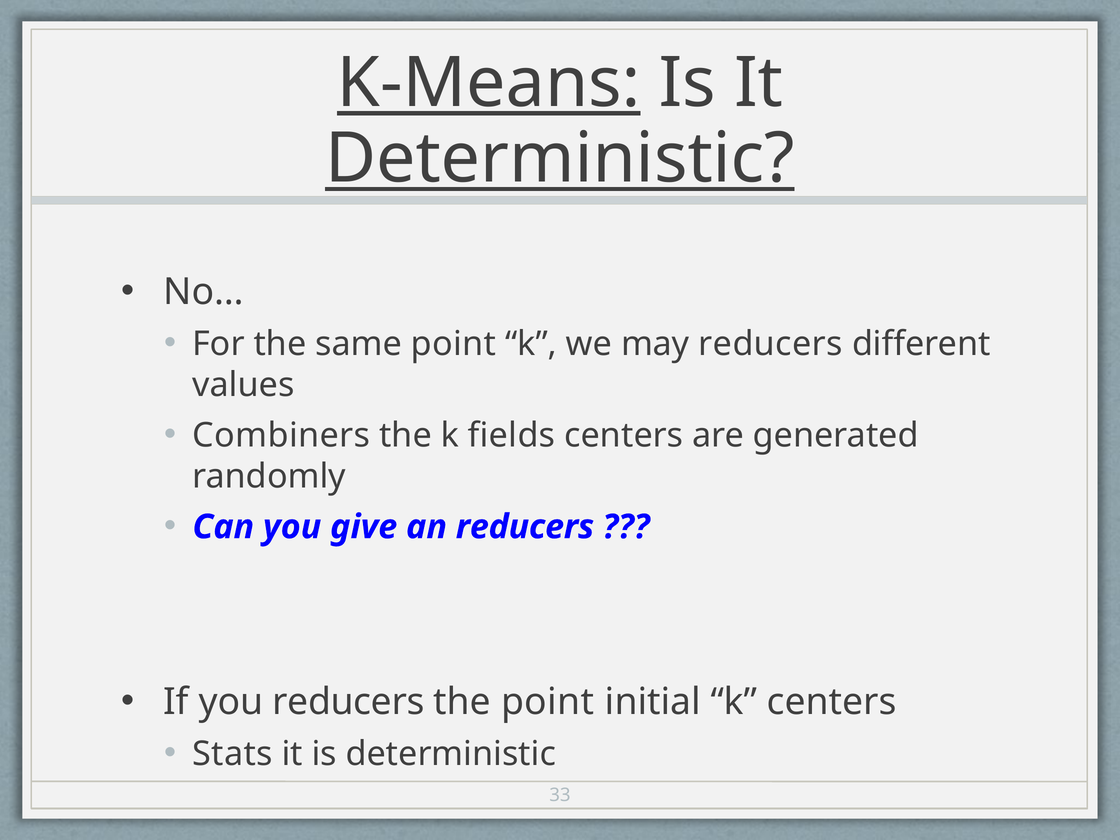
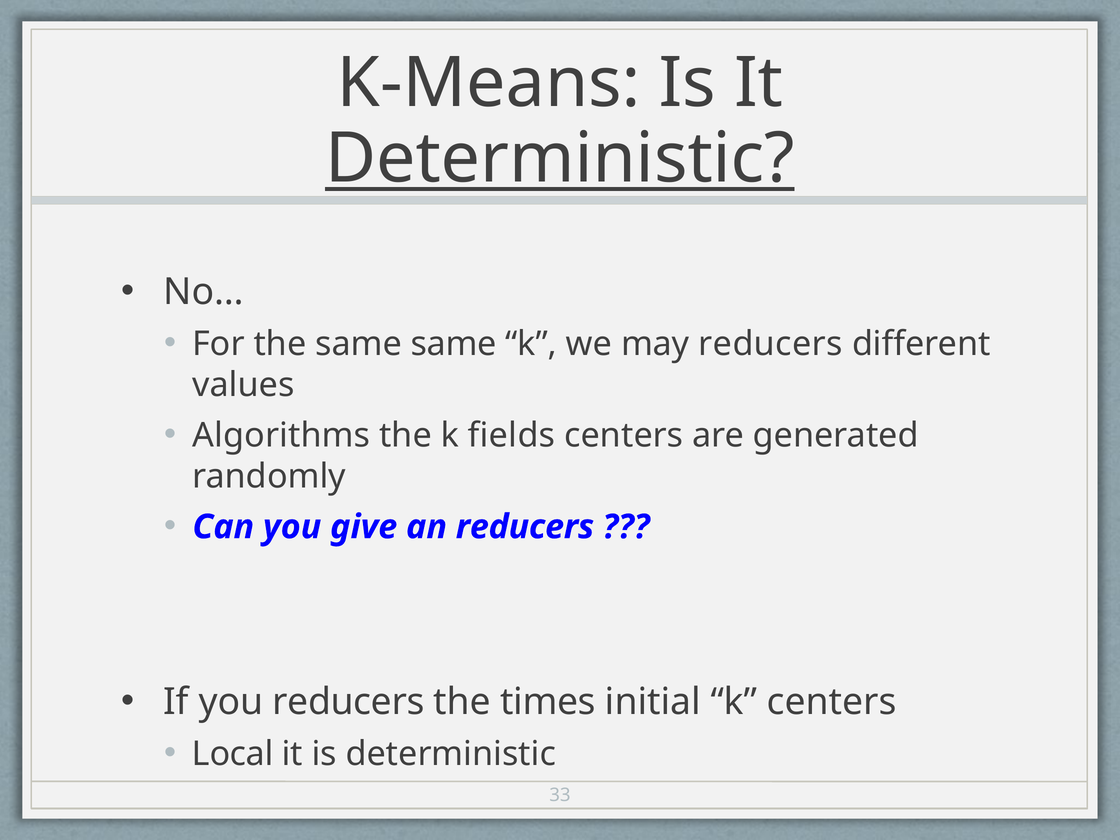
K-Means underline: present -> none
same point: point -> same
Combiners: Combiners -> Algorithms
the point: point -> times
Stats: Stats -> Local
